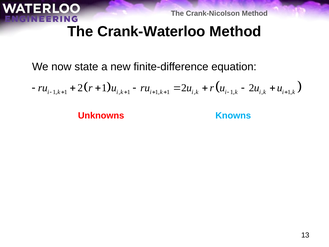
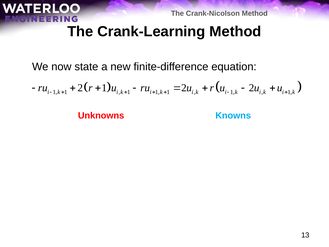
Crank-Waterloo: Crank-Waterloo -> Crank-Learning
